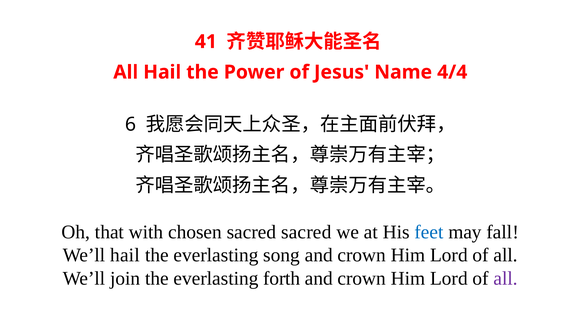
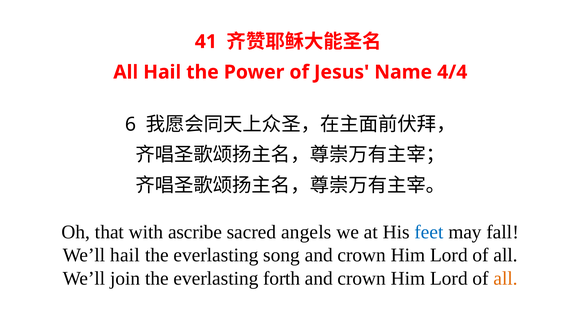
chosen: chosen -> ascribe
sacred sacred: sacred -> angels
all at (506, 278) colour: purple -> orange
